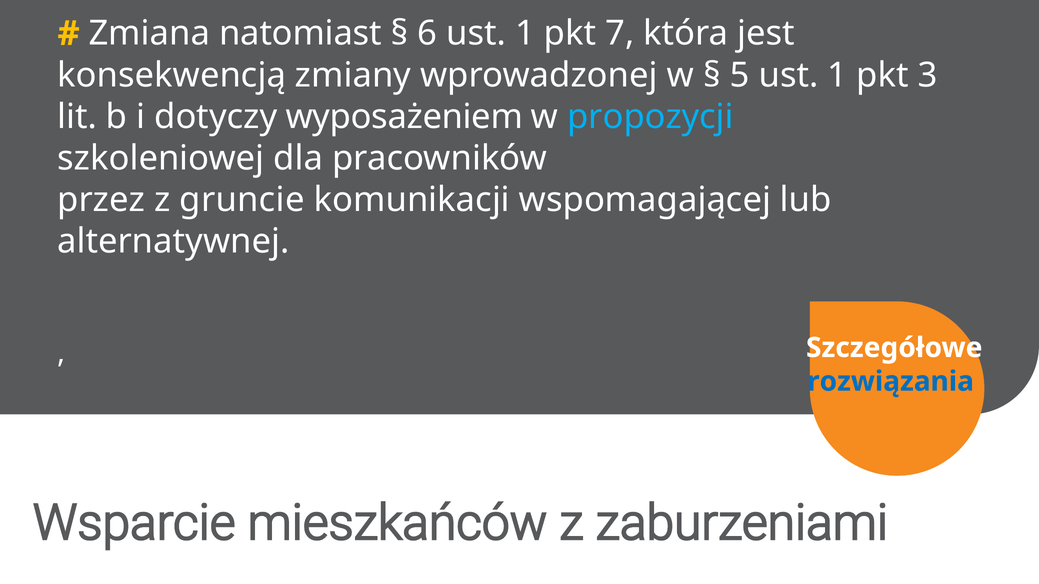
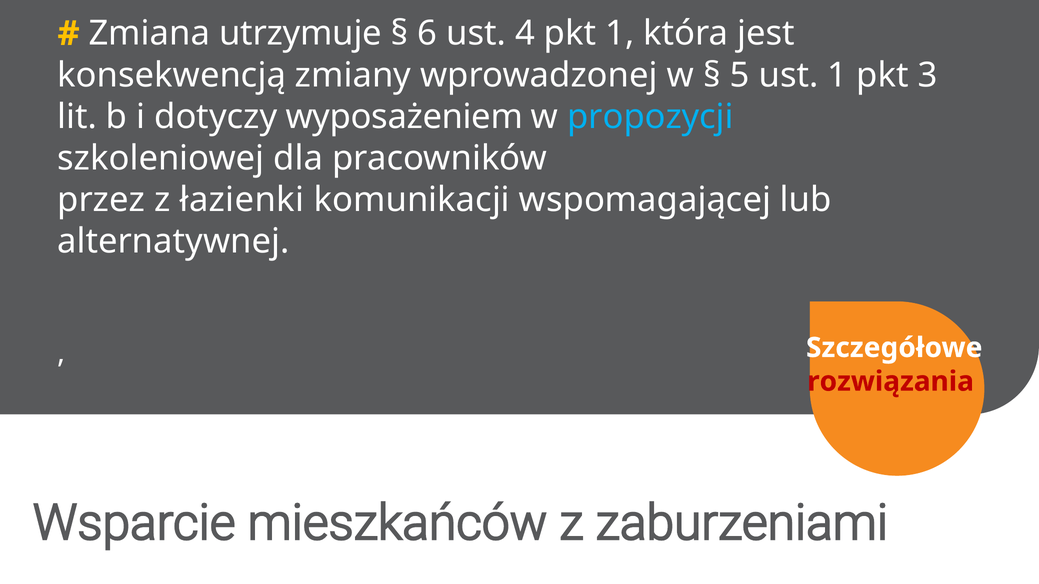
natomiast: natomiast -> utrzymuje
6 ust 1: 1 -> 4
pkt 7: 7 -> 1
gruncie: gruncie -> łazienki
rozwiązania colour: blue -> red
